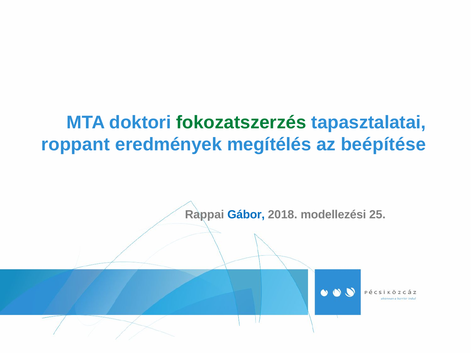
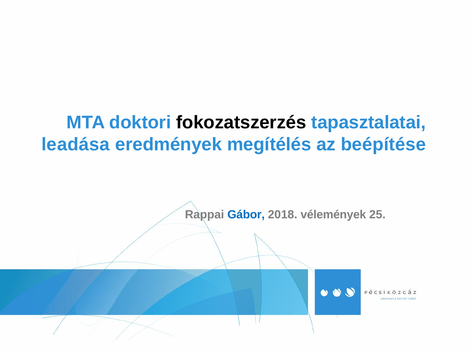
fokozatszerzés colour: green -> black
roppant: roppant -> leadása
modellezési: modellezési -> vélemények
